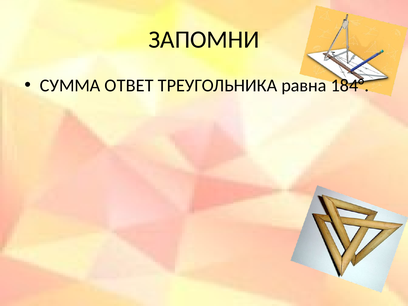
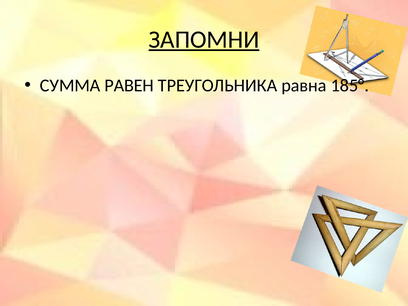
ЗАПОМНИ underline: none -> present
ОТВЕТ: ОТВЕТ -> РАВЕН
184°: 184° -> 185°
